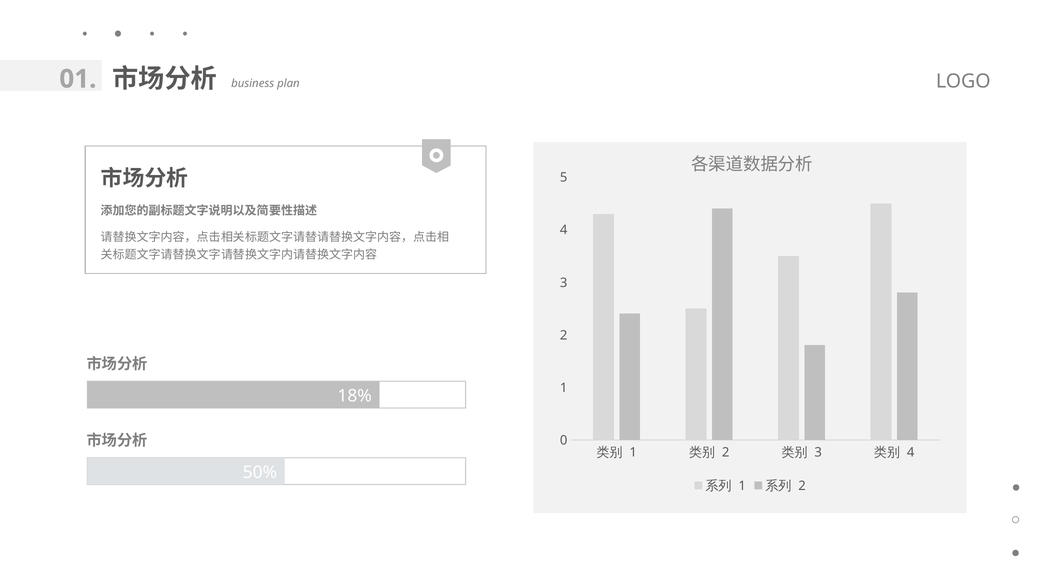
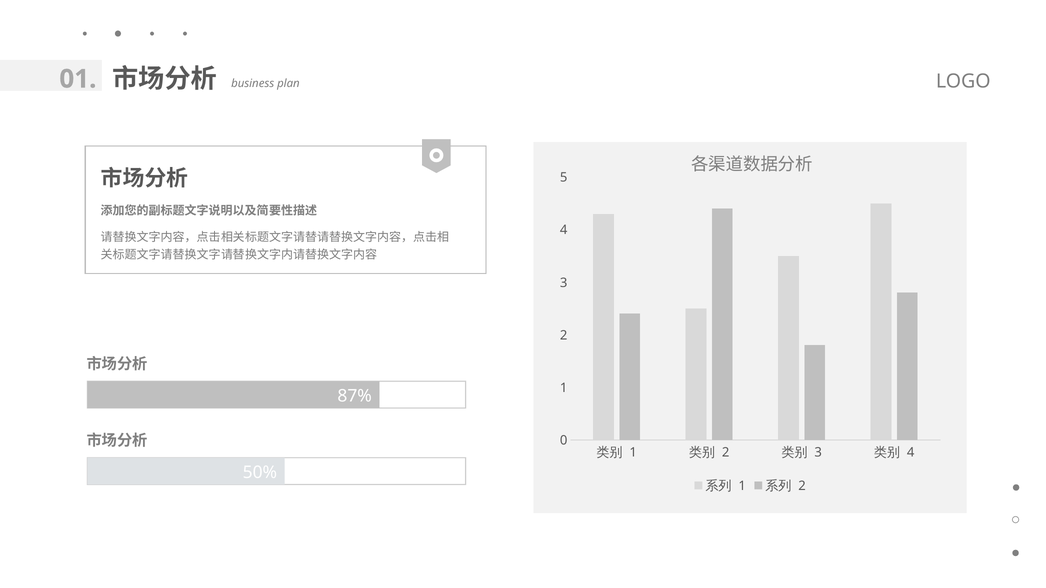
18%: 18% -> 87%
